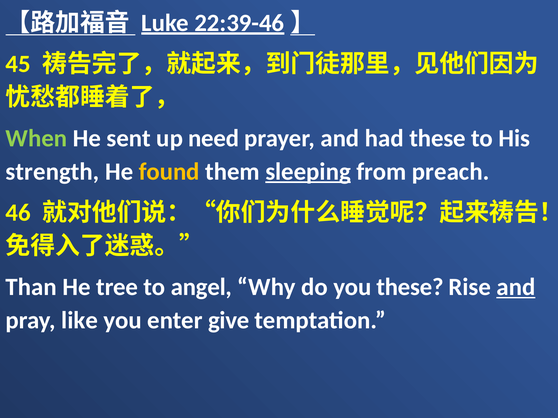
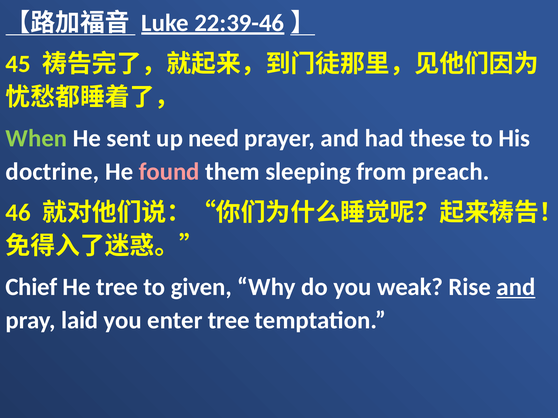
strength: strength -> doctrine
found colour: yellow -> pink
sleeping underline: present -> none
Than: Than -> Chief
angel: angel -> given
you these: these -> weak
like: like -> laid
enter give: give -> tree
